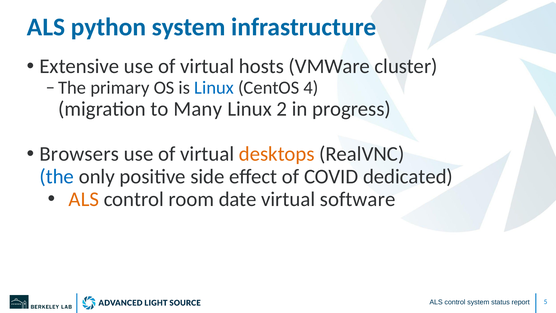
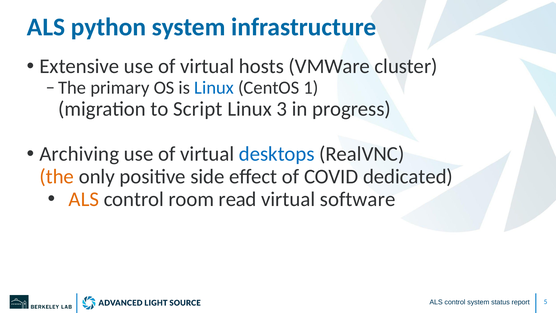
4: 4 -> 1
Many: Many -> Script
2: 2 -> 3
Browsers: Browsers -> Archiving
desktops colour: orange -> blue
the at (57, 176) colour: blue -> orange
date: date -> read
